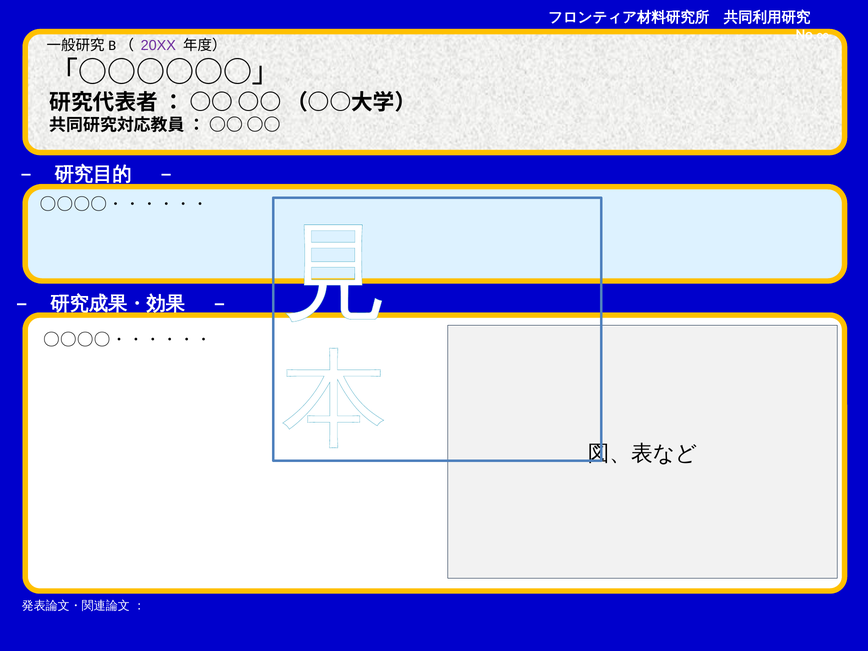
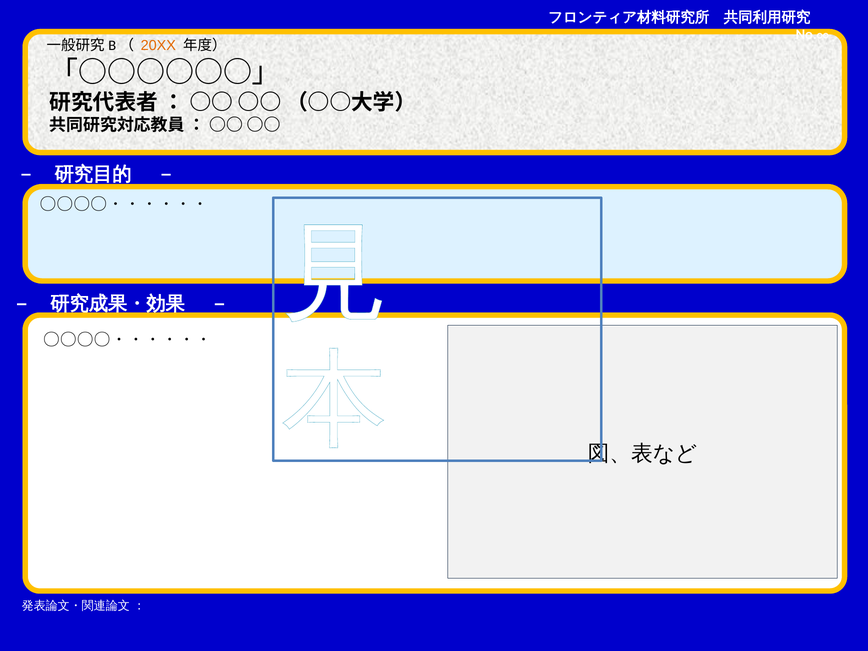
20XX colour: purple -> orange
